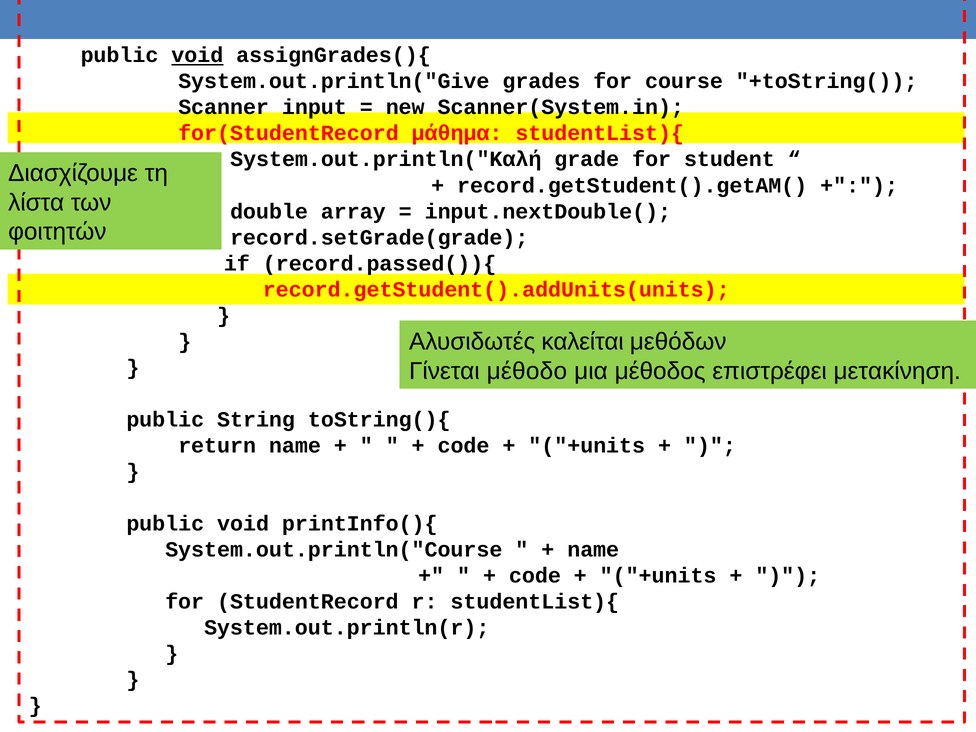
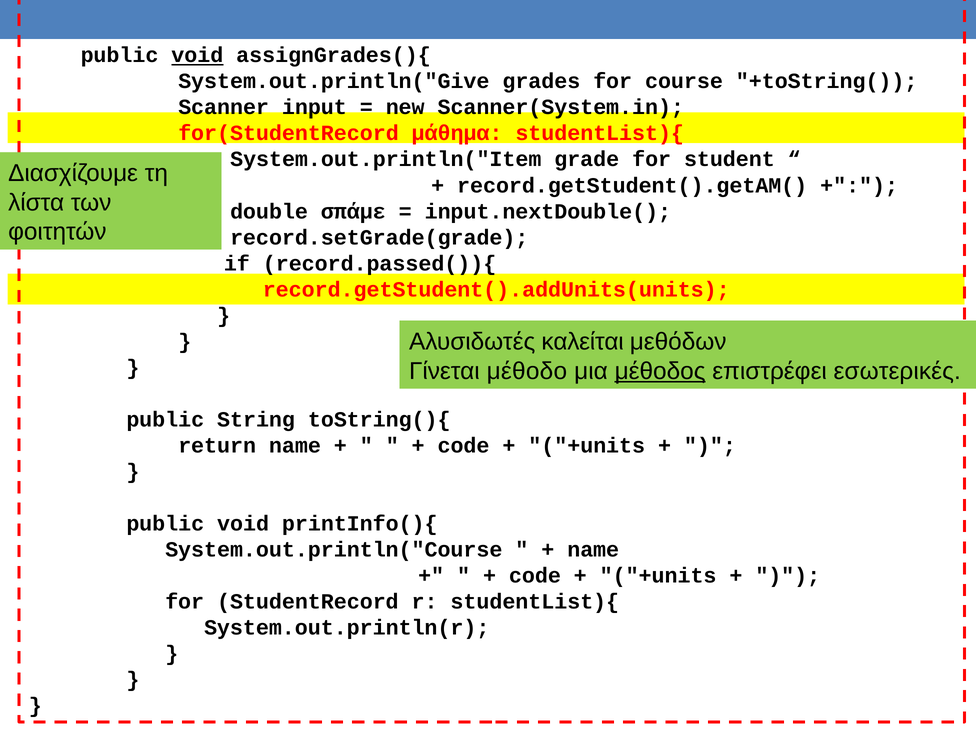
System.out.println("Καλή: System.out.println("Καλή -> System.out.println("Item
array: array -> σπάμε
μέθοδος underline: none -> present
μετακίνηση: μετακίνηση -> εσωτερικές
